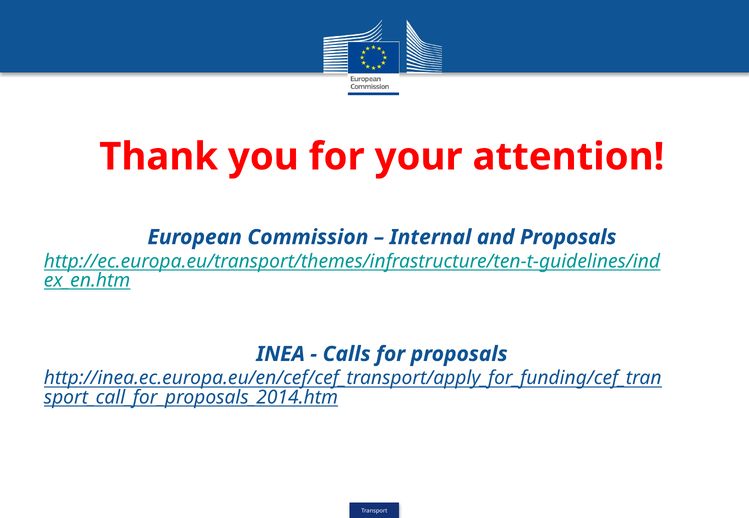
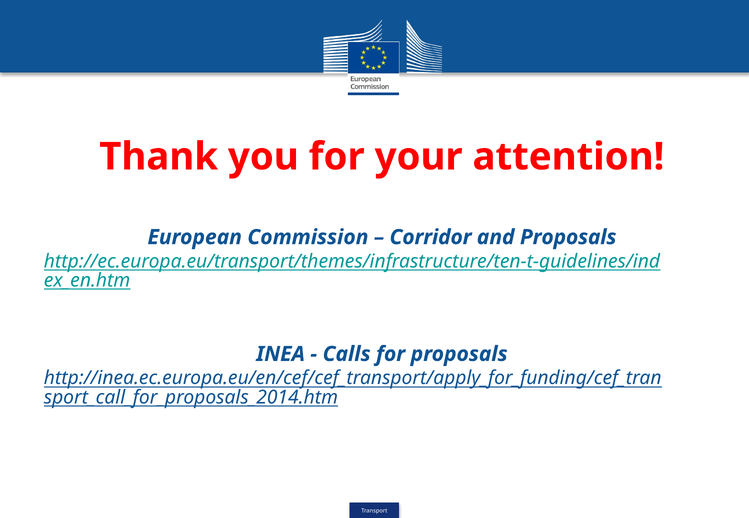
Internal: Internal -> Corridor
